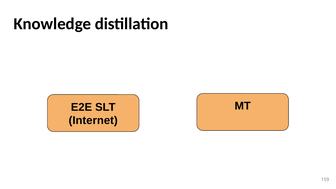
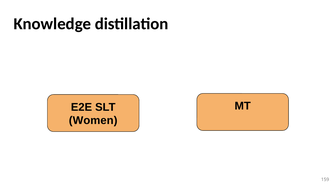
Internet: Internet -> Women
